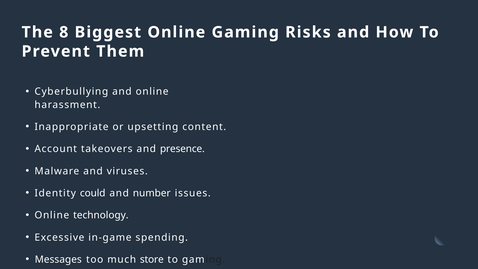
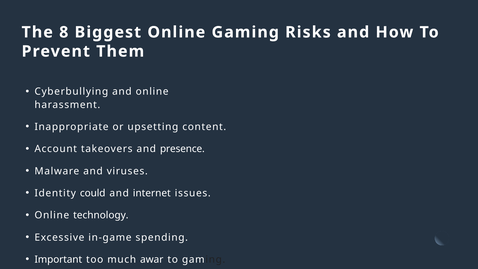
number: number -> internet
Messages: Messages -> Important
store: store -> awar
